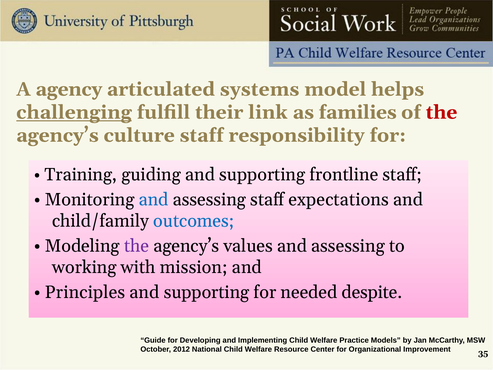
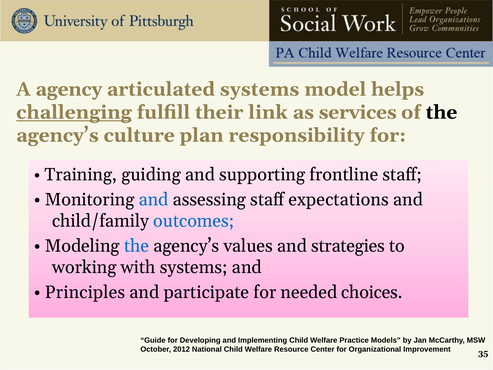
families: families -> services
the at (442, 112) colour: red -> black
culture staff: staff -> plan
the at (137, 246) colour: purple -> blue
values and assessing: assessing -> strategies
with mission: mission -> systems
supporting at (207, 292): supporting -> participate
despite: despite -> choices
